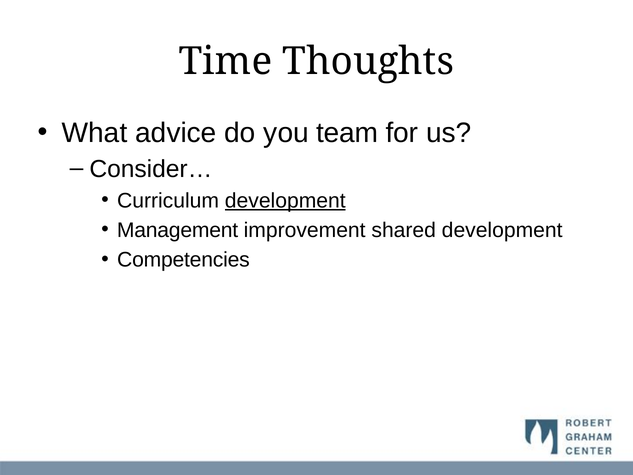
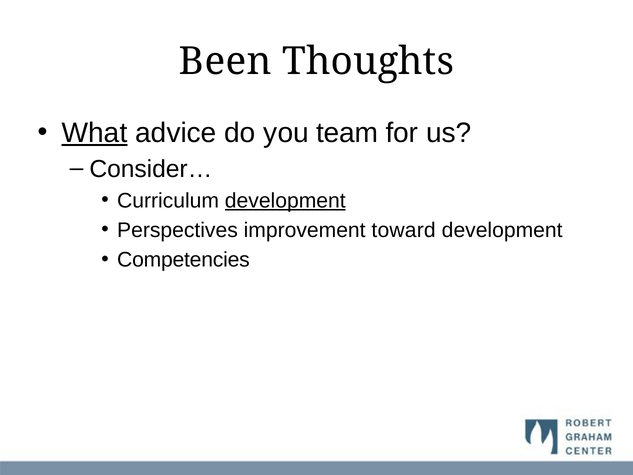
Time: Time -> Been
What underline: none -> present
Management: Management -> Perspectives
shared: shared -> toward
